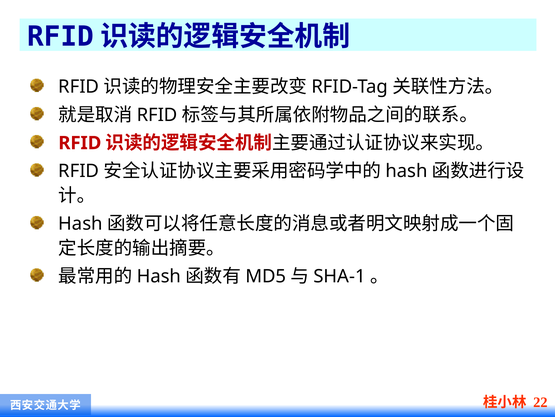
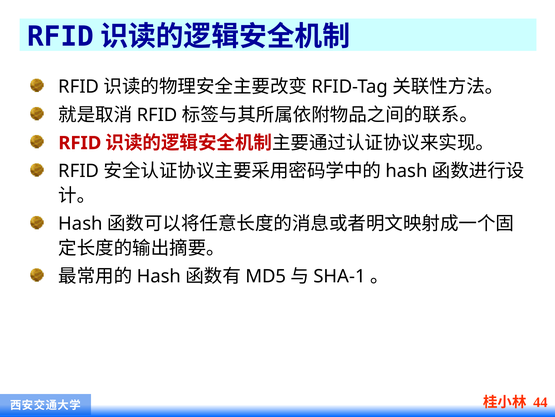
22: 22 -> 44
